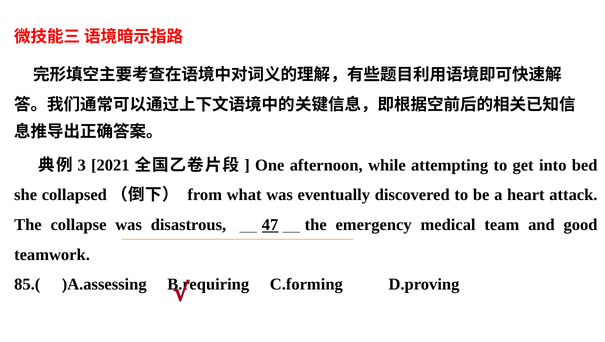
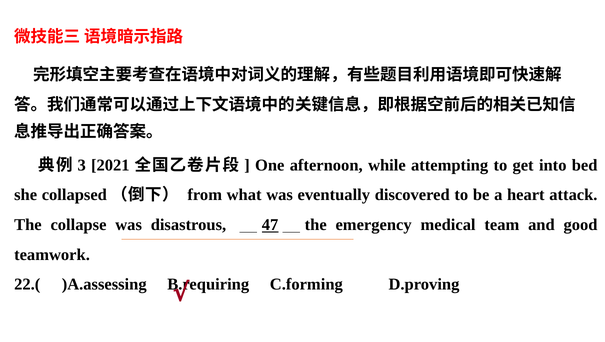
85.(: 85.( -> 22.(
